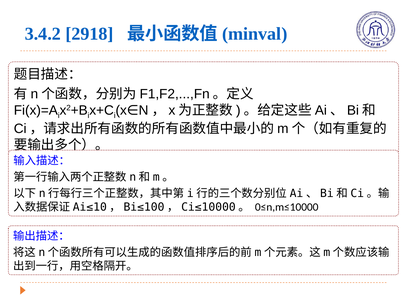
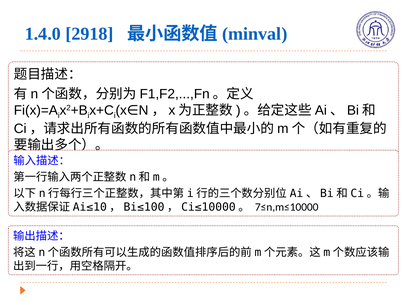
3.4.2: 3.4.2 -> 1.4.0
0≤n,m≤10000: 0≤n,m≤10000 -> 7≤n,m≤10000
